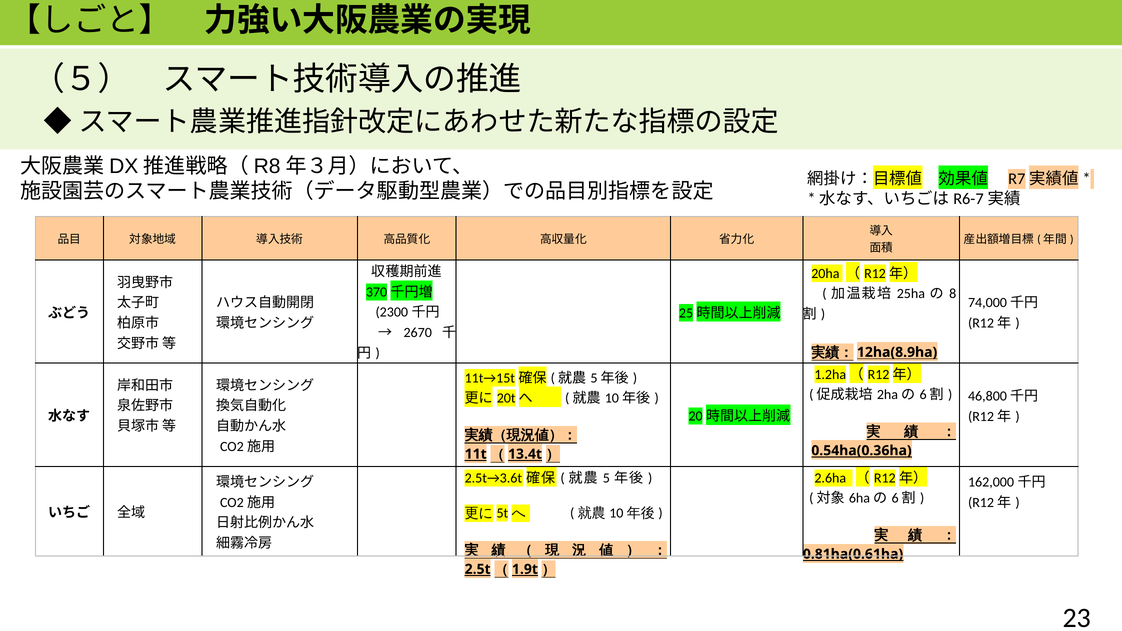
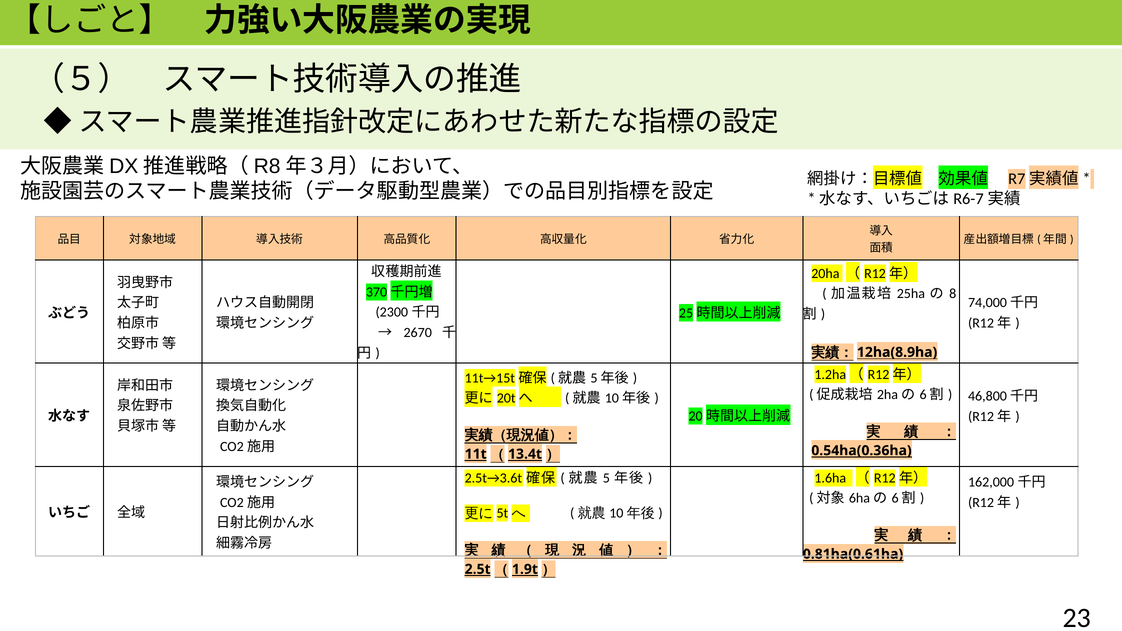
2.6ha: 2.6ha -> 1.6ha
